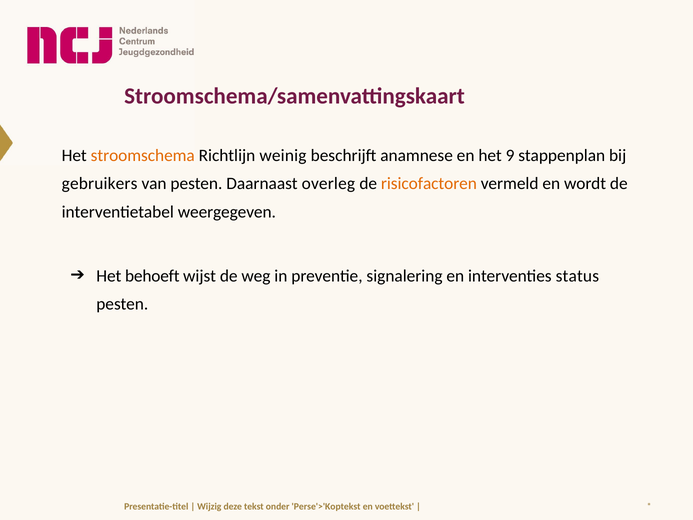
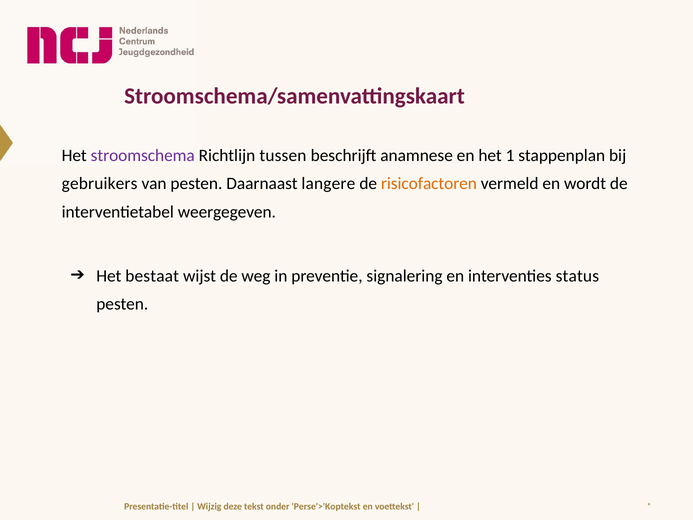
stroomschema colour: orange -> purple
weinig: weinig -> tussen
9: 9 -> 1
overleg: overleg -> langere
behoeft: behoeft -> bestaat
